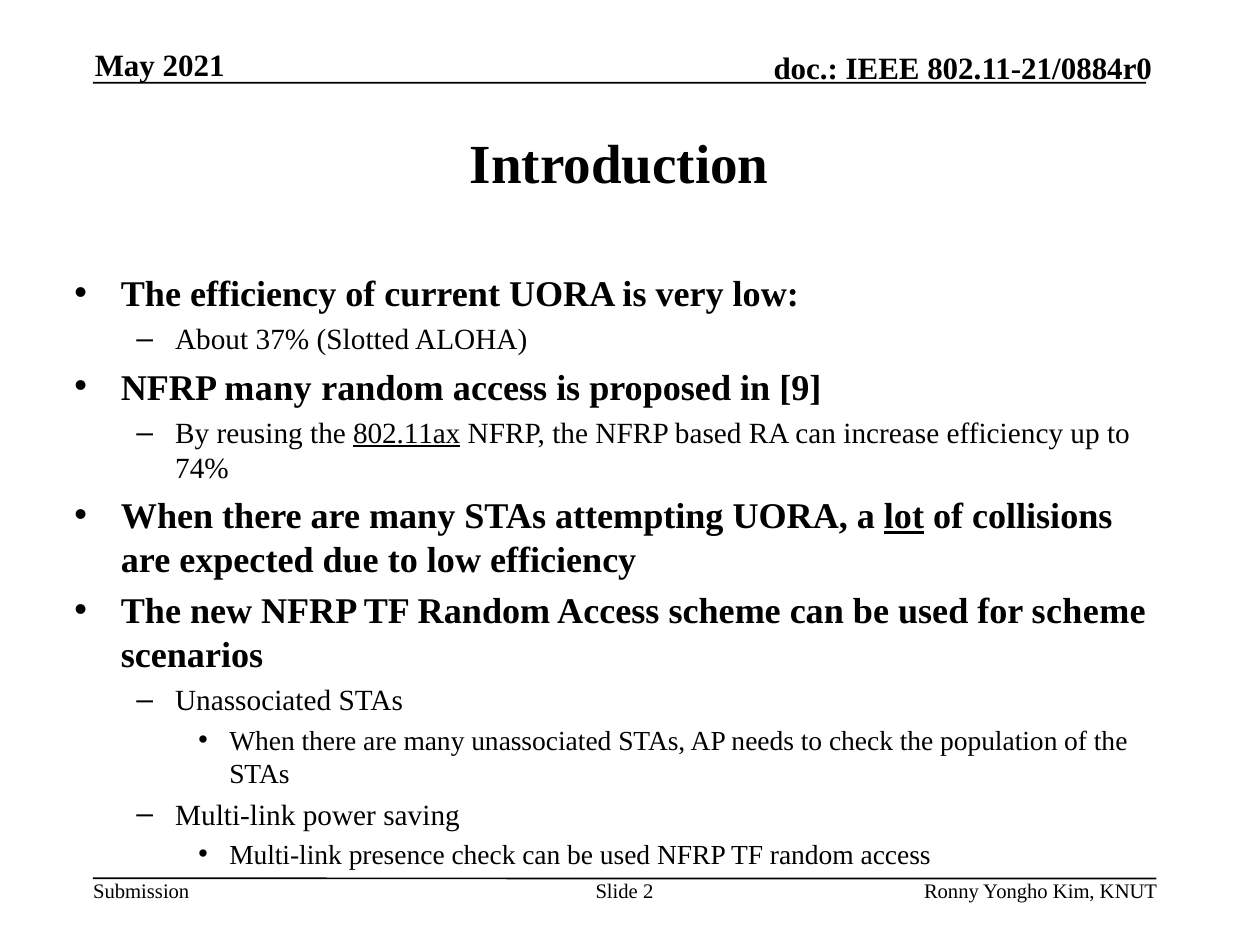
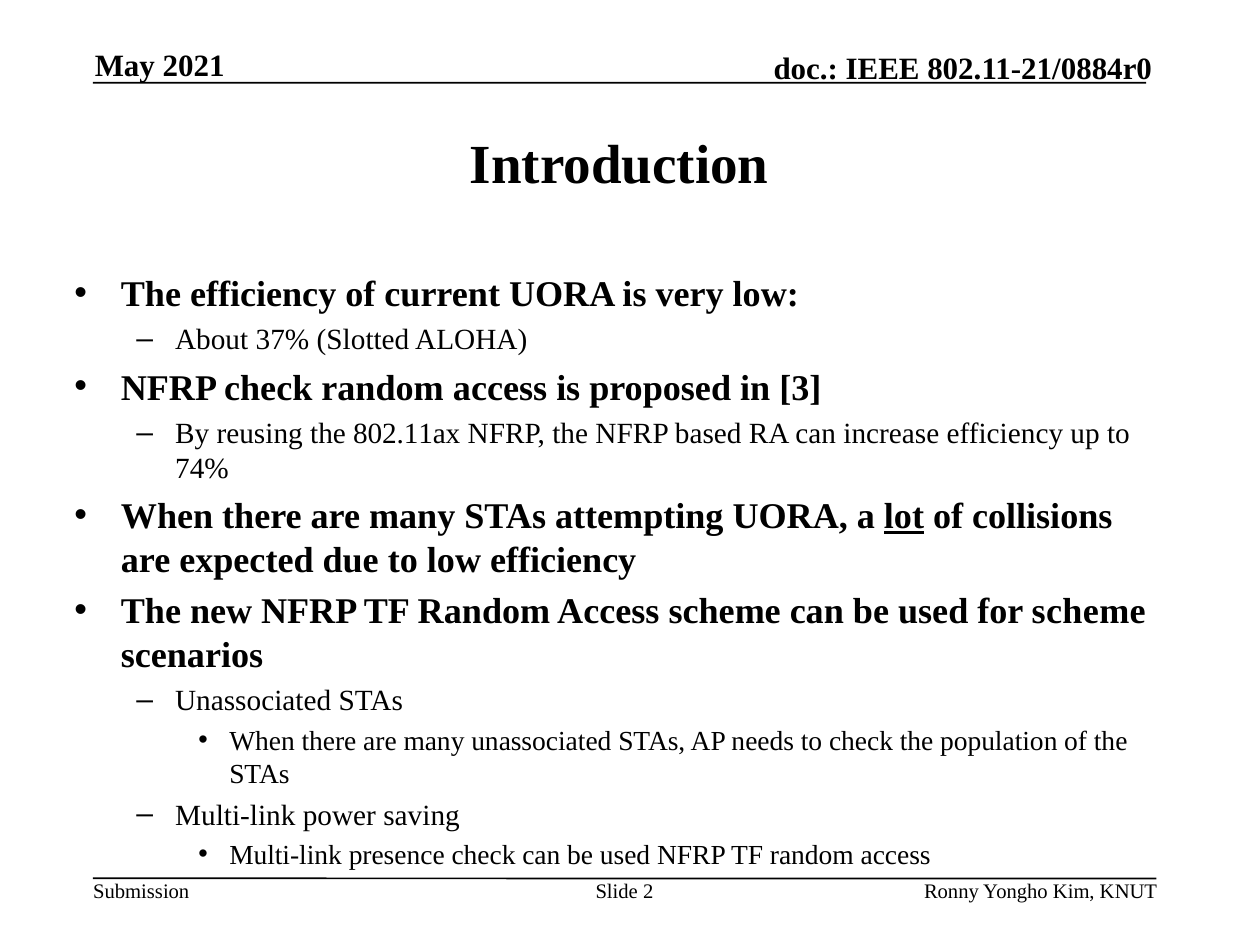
NFRP many: many -> check
9: 9 -> 3
802.11ax underline: present -> none
